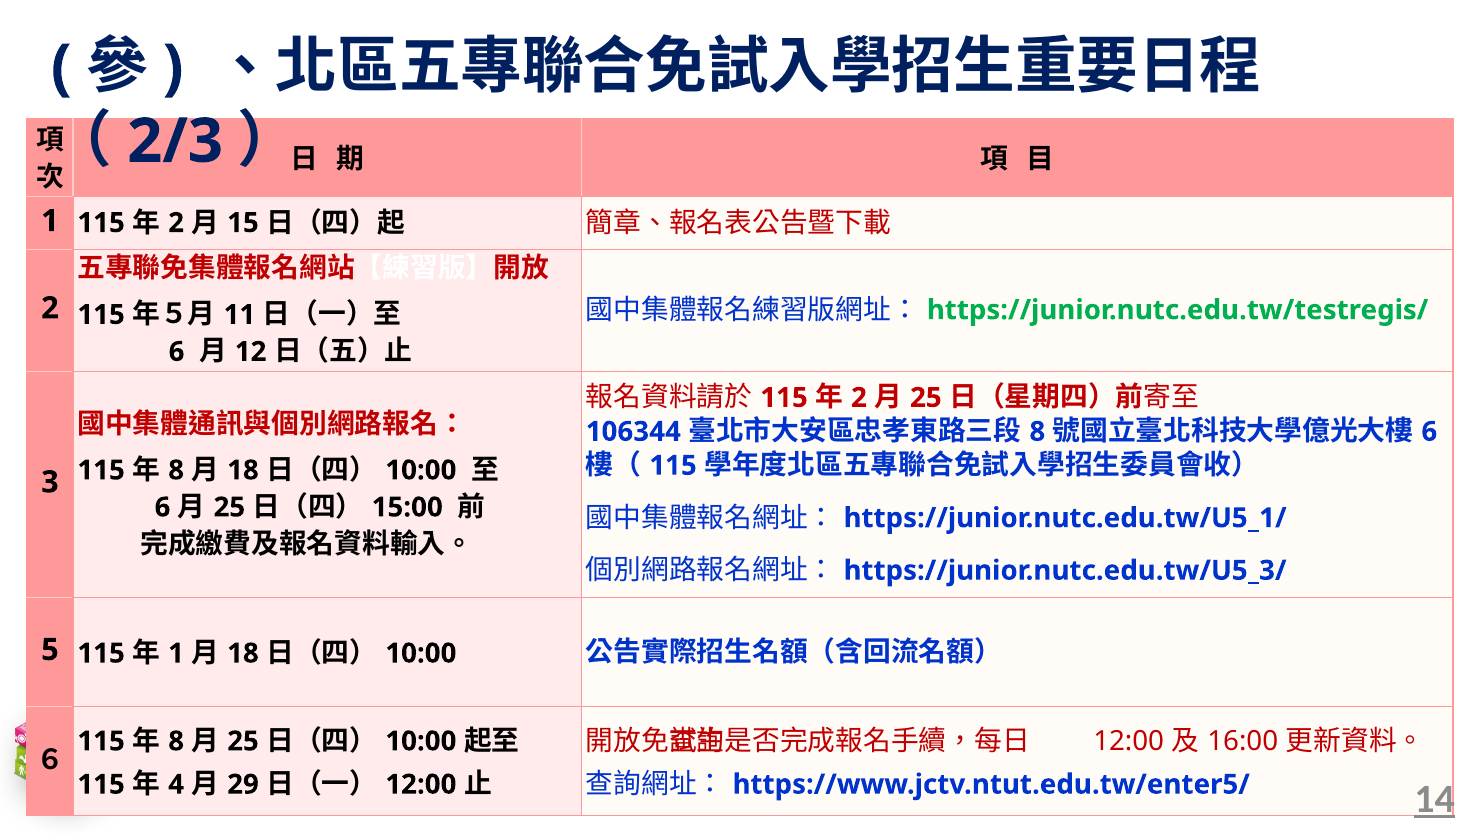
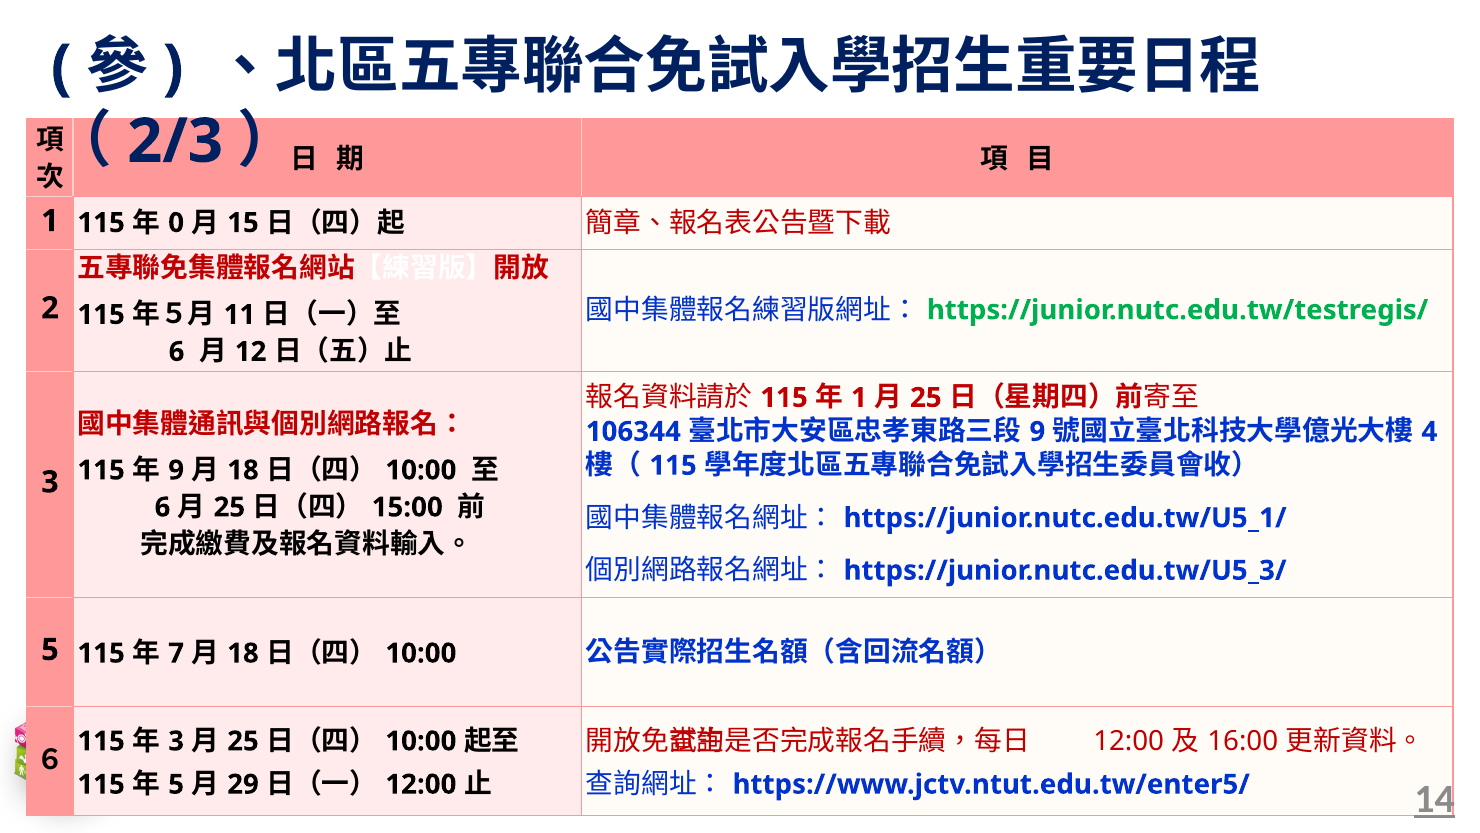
2 at (176, 223): 2 -> 0
2 at (859, 397): 2 -> 1
8 at (1037, 431): 8 -> 9
6 at (1429, 431): 6 -> 4
8 at (176, 470): 8 -> 9
1 at (176, 653): 1 -> 7
8 at (176, 741): 8 -> 3
4 at (176, 784): 4 -> 5
